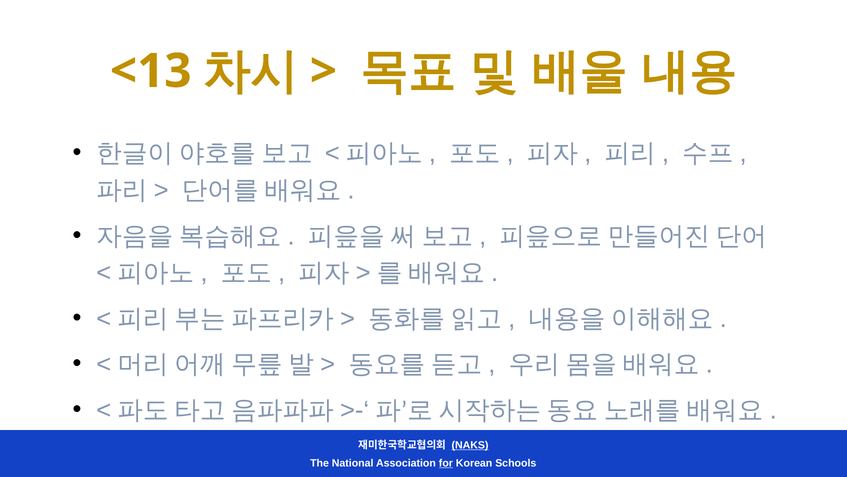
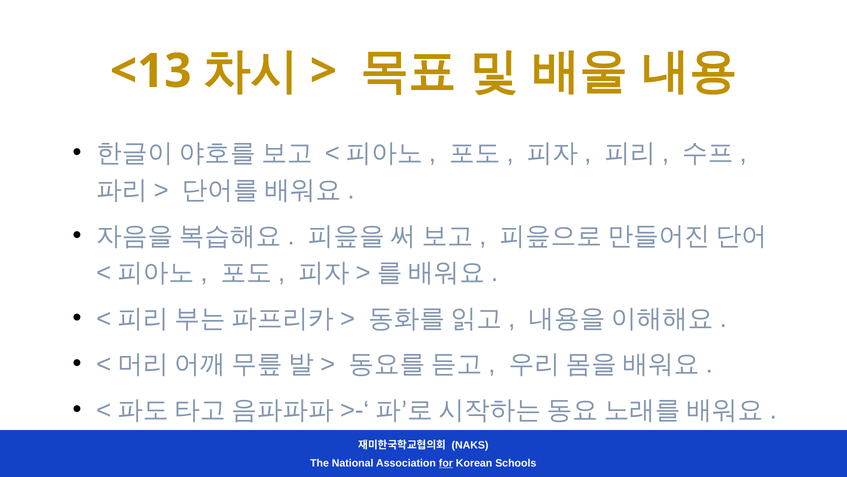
NAKS underline: present -> none
